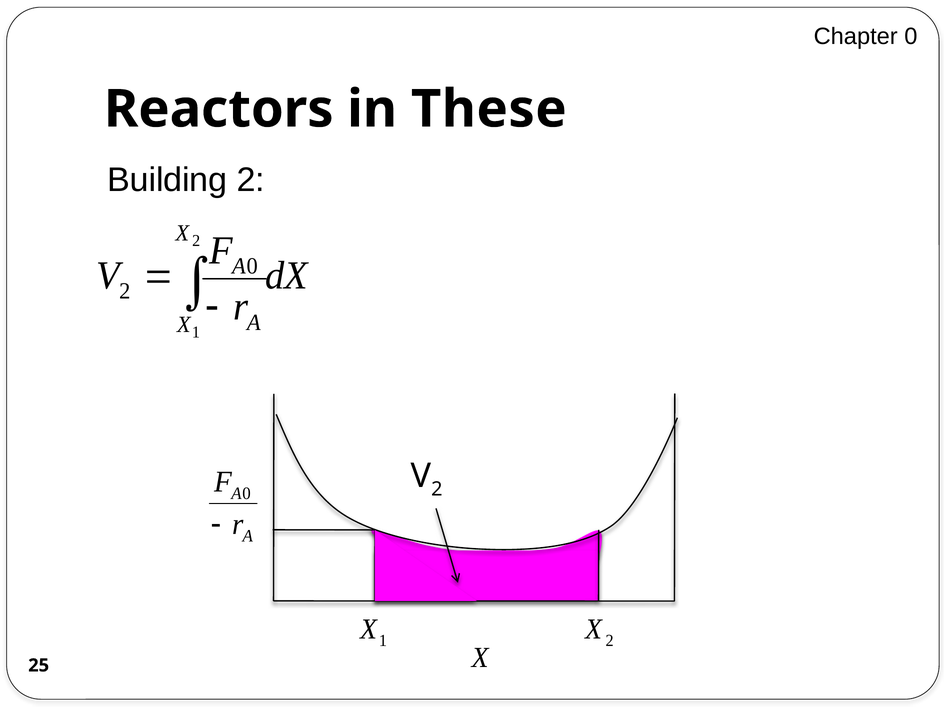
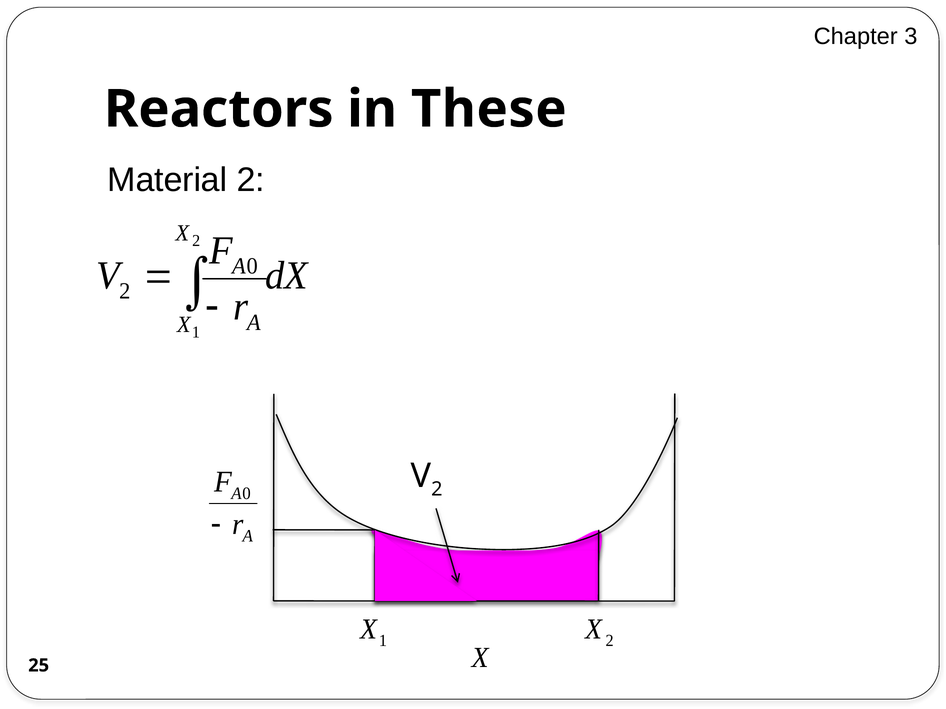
Chapter 0: 0 -> 3
Building: Building -> Material
